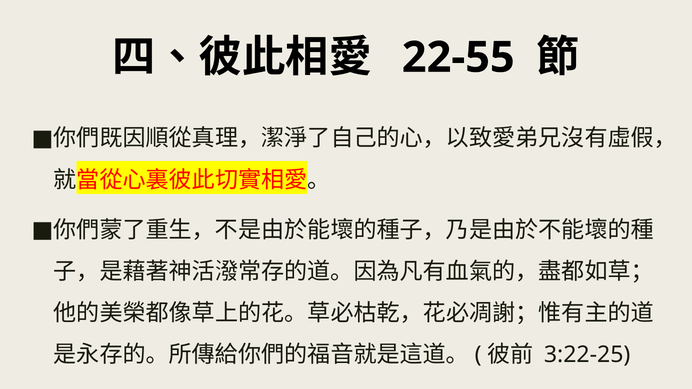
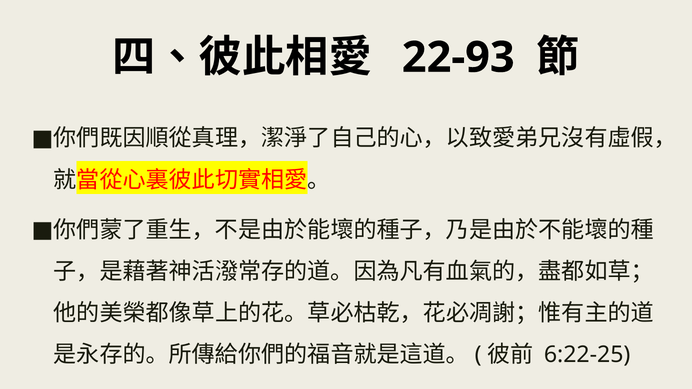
22-55: 22-55 -> 22-93
3:22-25: 3:22-25 -> 6:22-25
